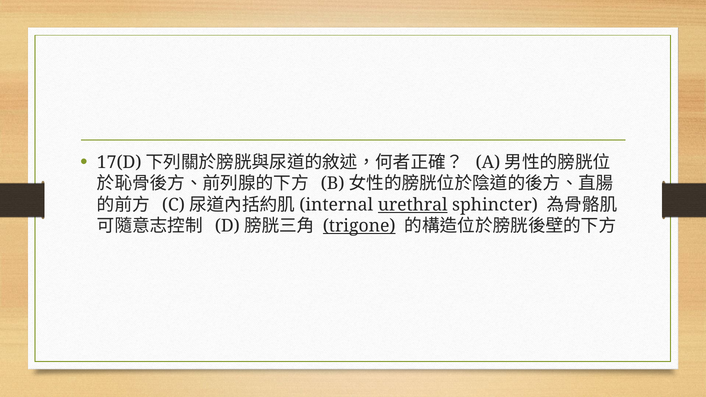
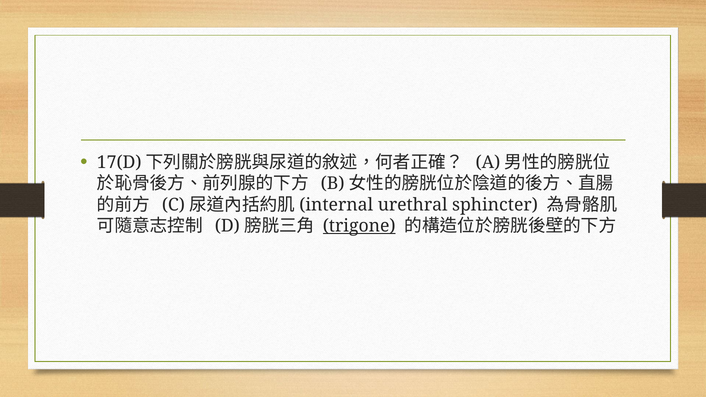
urethral underline: present -> none
